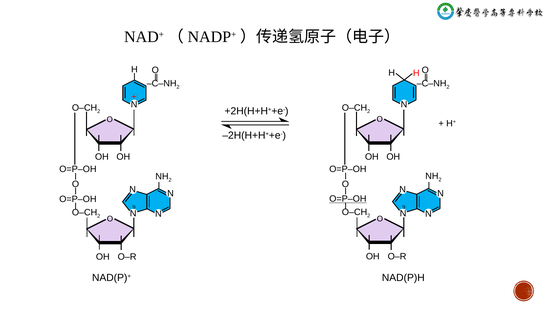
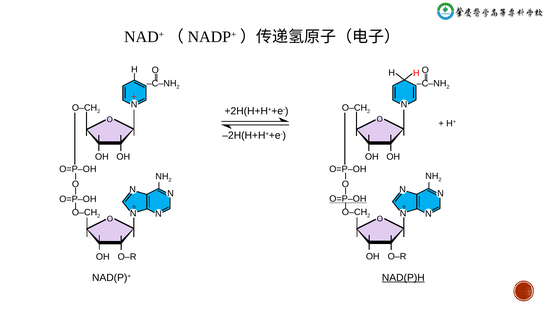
NAD(P)H underline: none -> present
